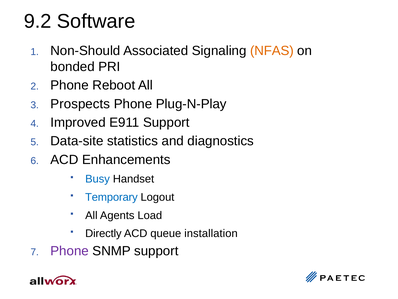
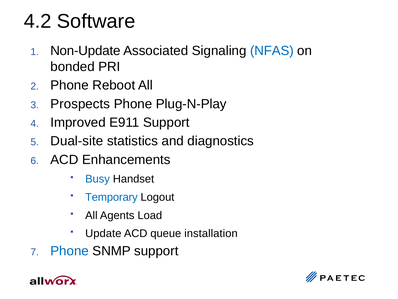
9.2: 9.2 -> 4.2
Non-Should: Non-Should -> Non-Update
NFAS colour: orange -> blue
Data-site: Data-site -> Dual-site
Directly: Directly -> Update
Phone at (70, 251) colour: purple -> blue
